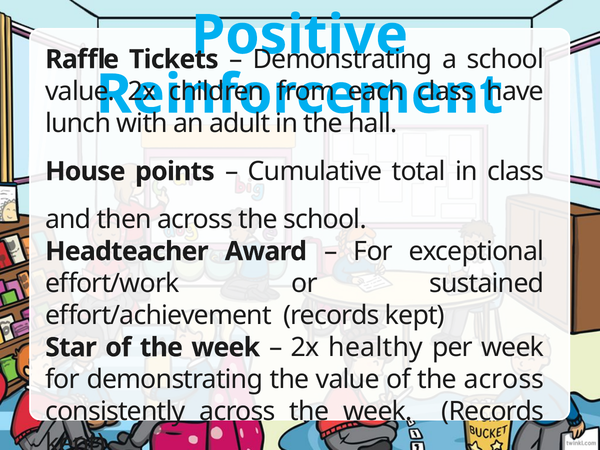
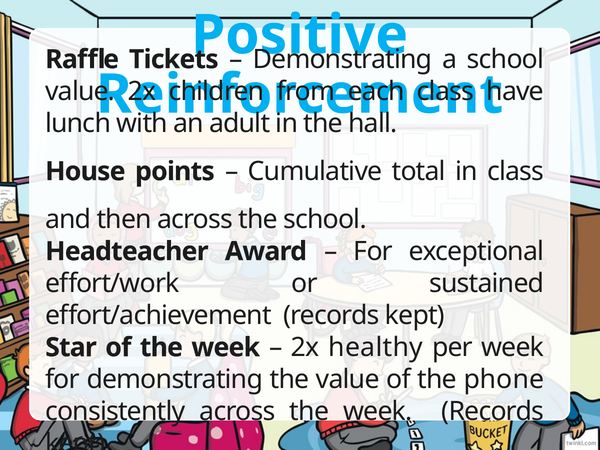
the across: across -> phone
